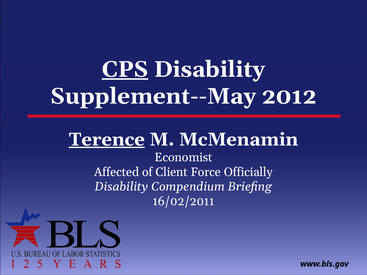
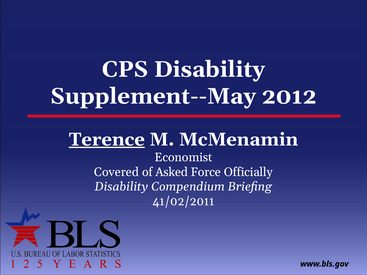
CPS underline: present -> none
Affected: Affected -> Covered
Client: Client -> Asked
16/02/2011: 16/02/2011 -> 41/02/2011
